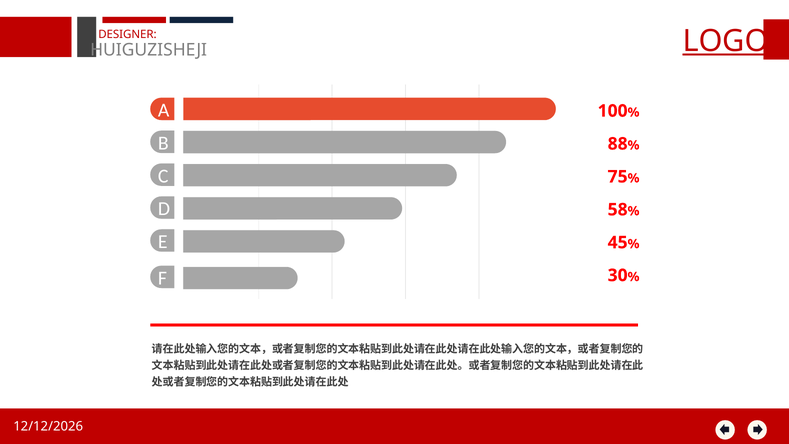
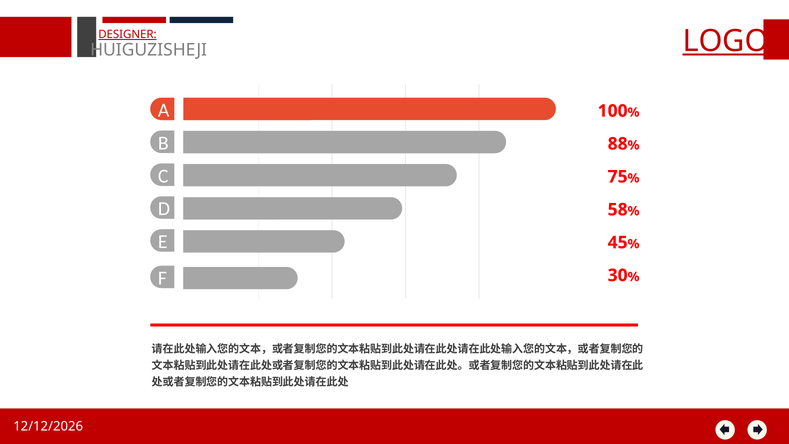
DESIGNER underline: none -> present
